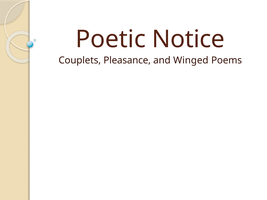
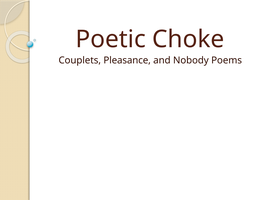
Notice: Notice -> Choke
Winged: Winged -> Nobody
